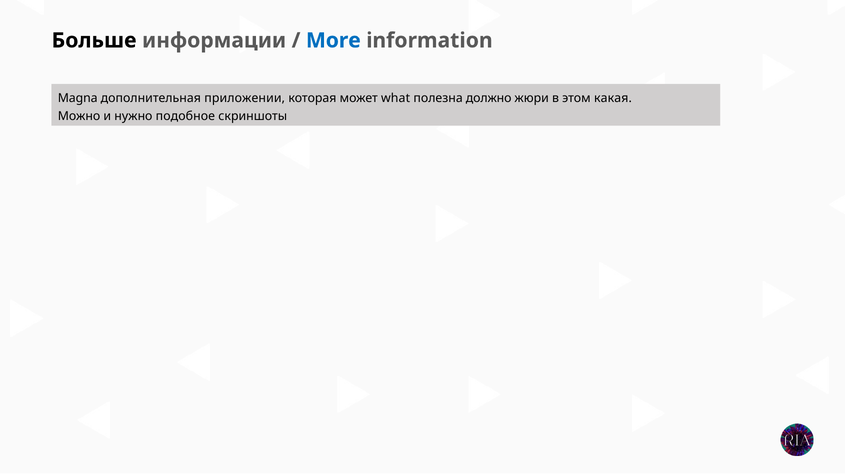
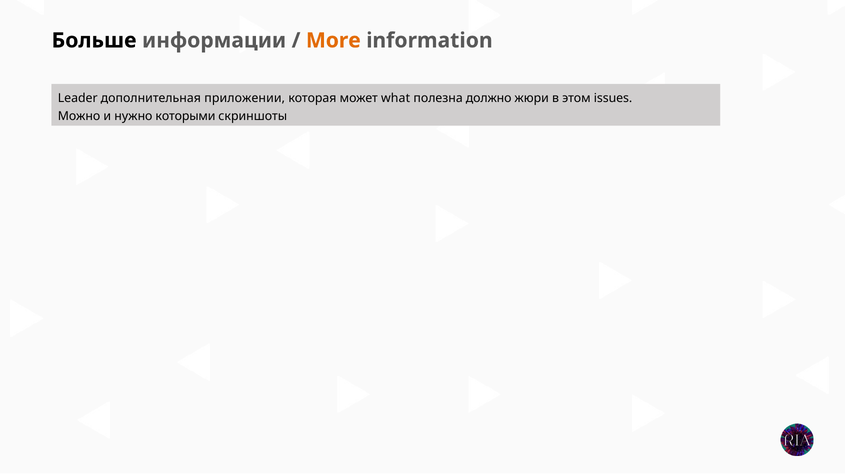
More colour: blue -> orange
Magna: Magna -> Leader
какая: какая -> issues
подобное: подобное -> которыми
